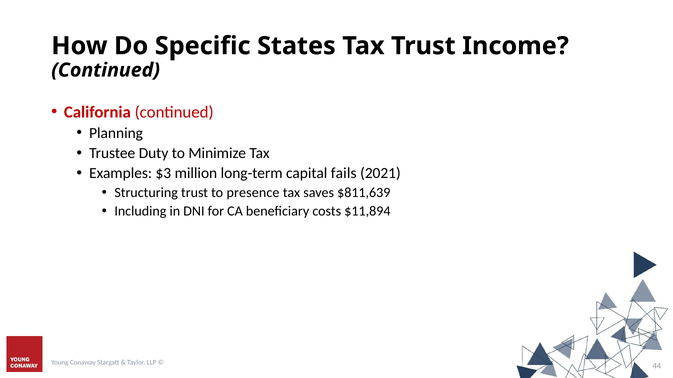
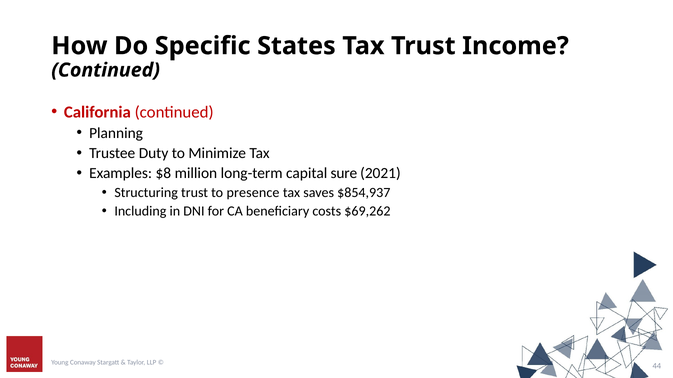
$3: $3 -> $8
fails: fails -> sure
$811,639: $811,639 -> $854,937
$11,894: $11,894 -> $69,262
